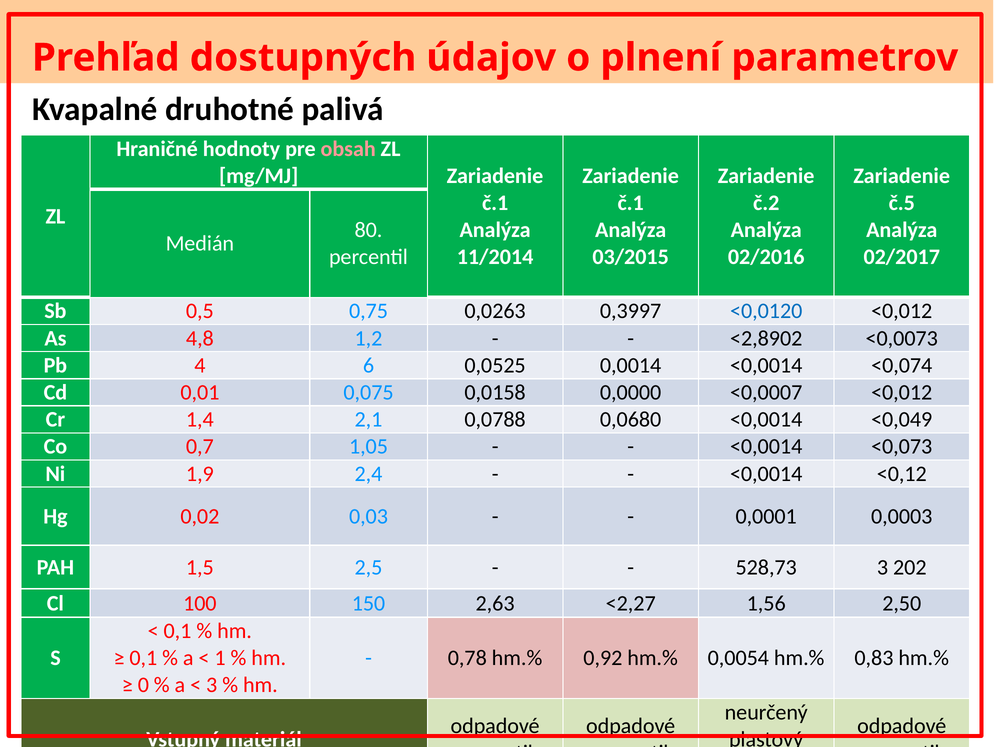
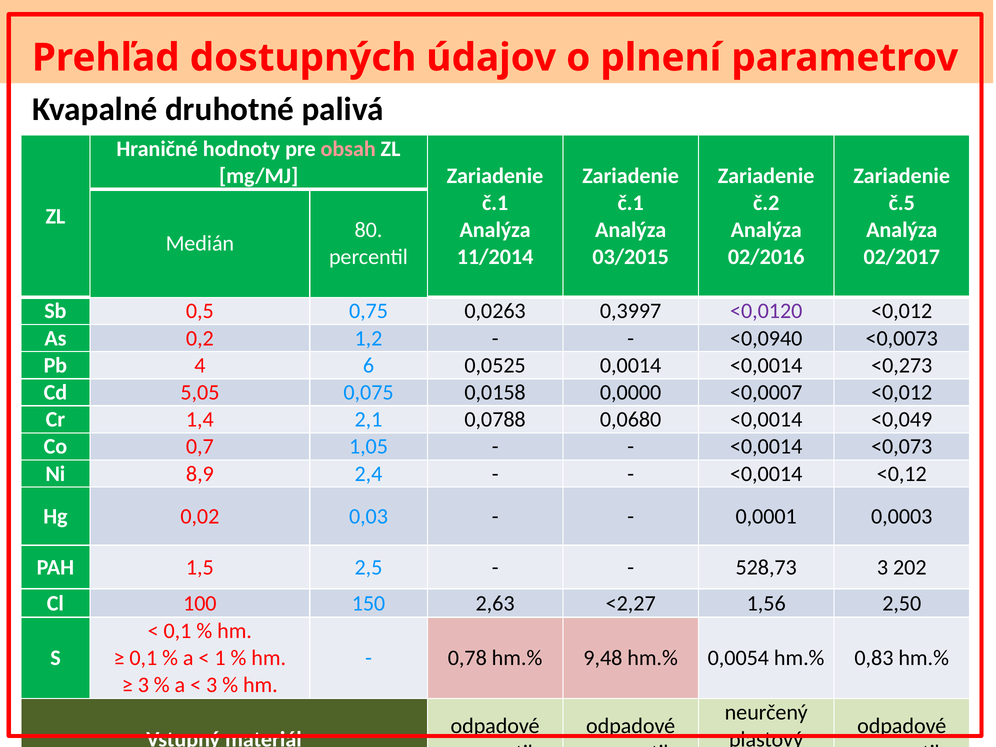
<0,0120 colour: blue -> purple
4,8: 4,8 -> 0,2
<2,8902: <2,8902 -> <0,0940
<0,074: <0,074 -> <0,273
0,01: 0,01 -> 5,05
1,9: 1,9 -> 8,9
0,92: 0,92 -> 9,48
0 at (143, 685): 0 -> 3
